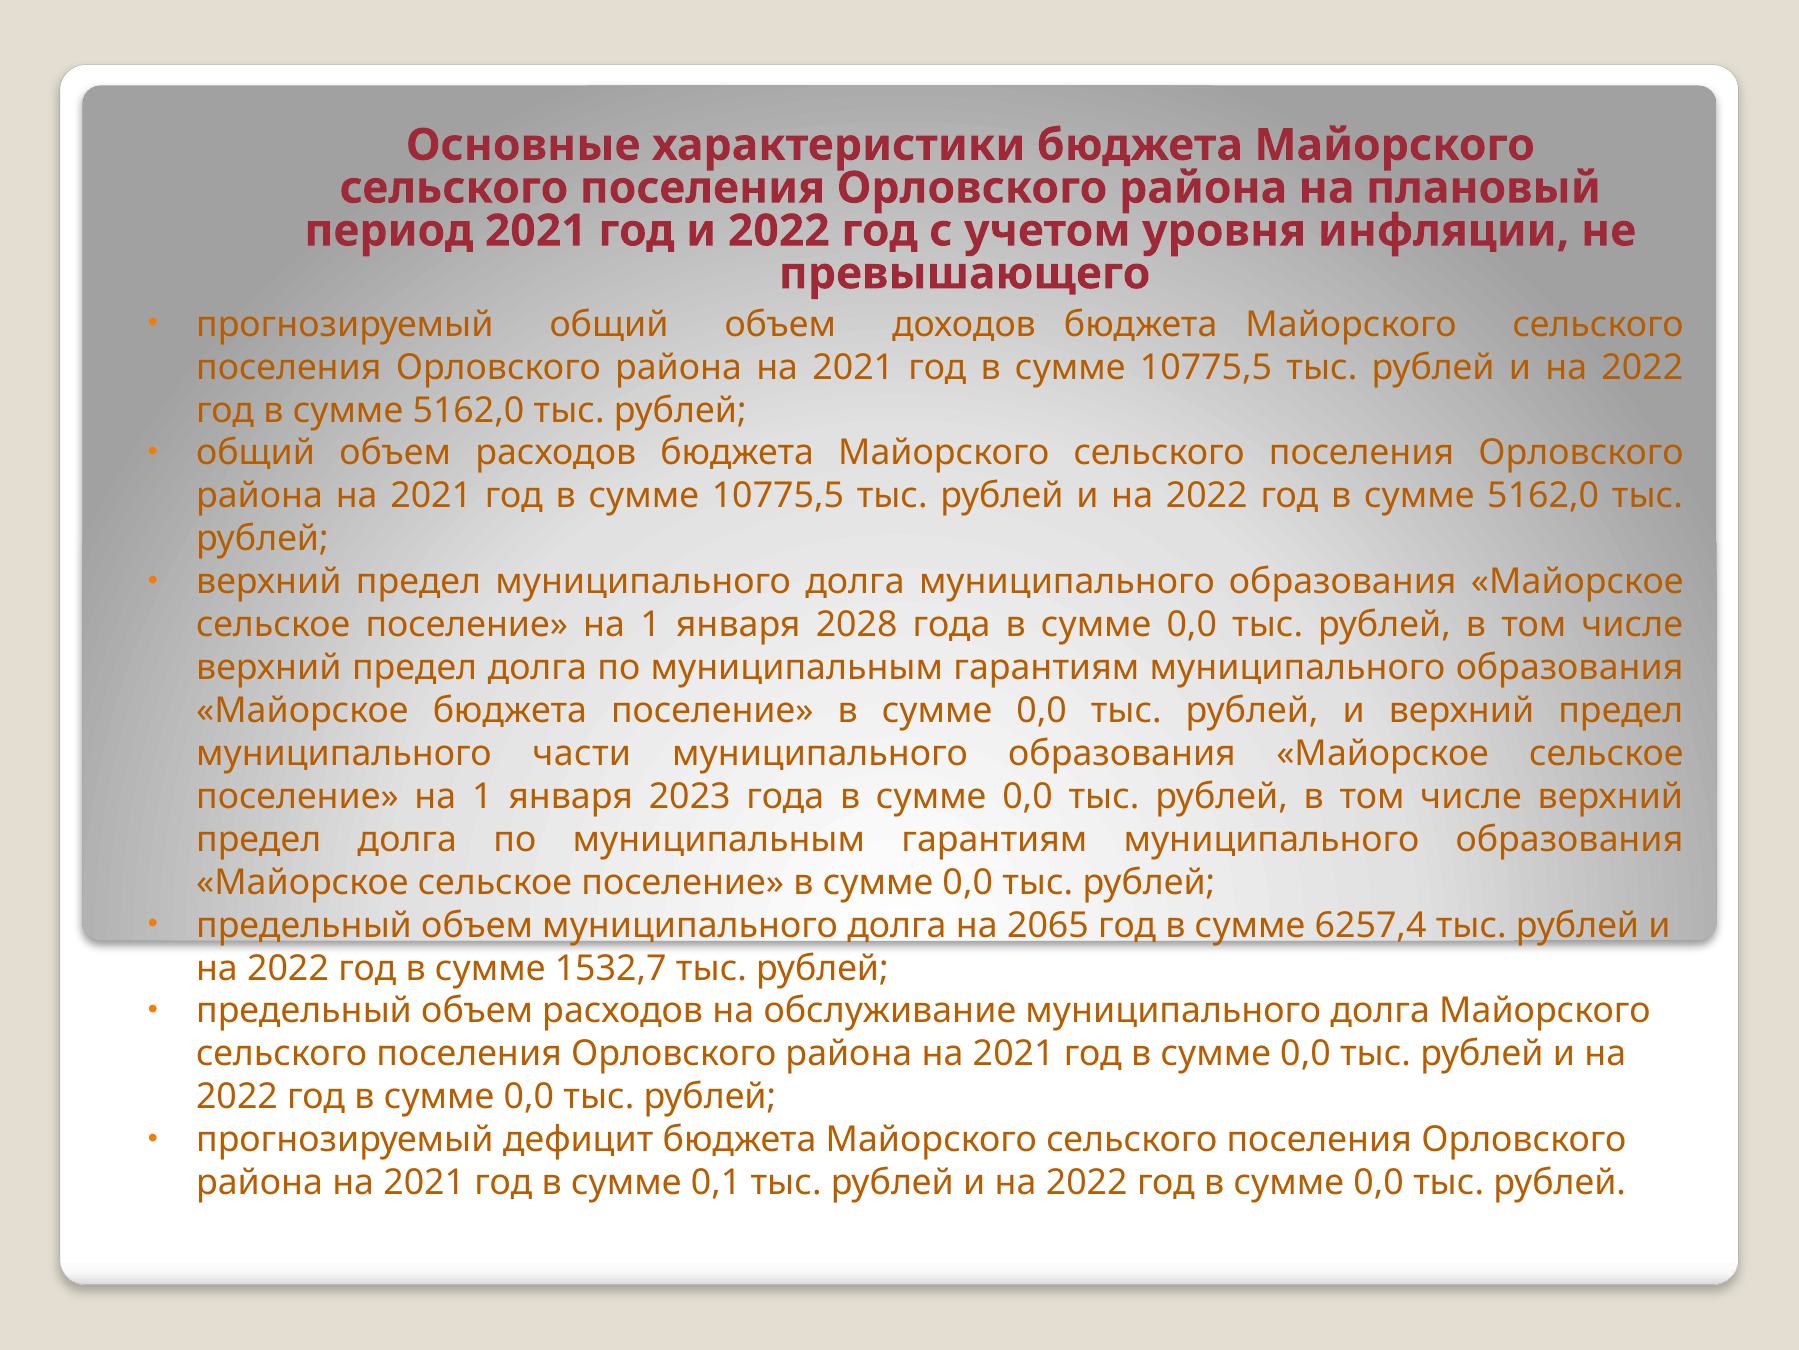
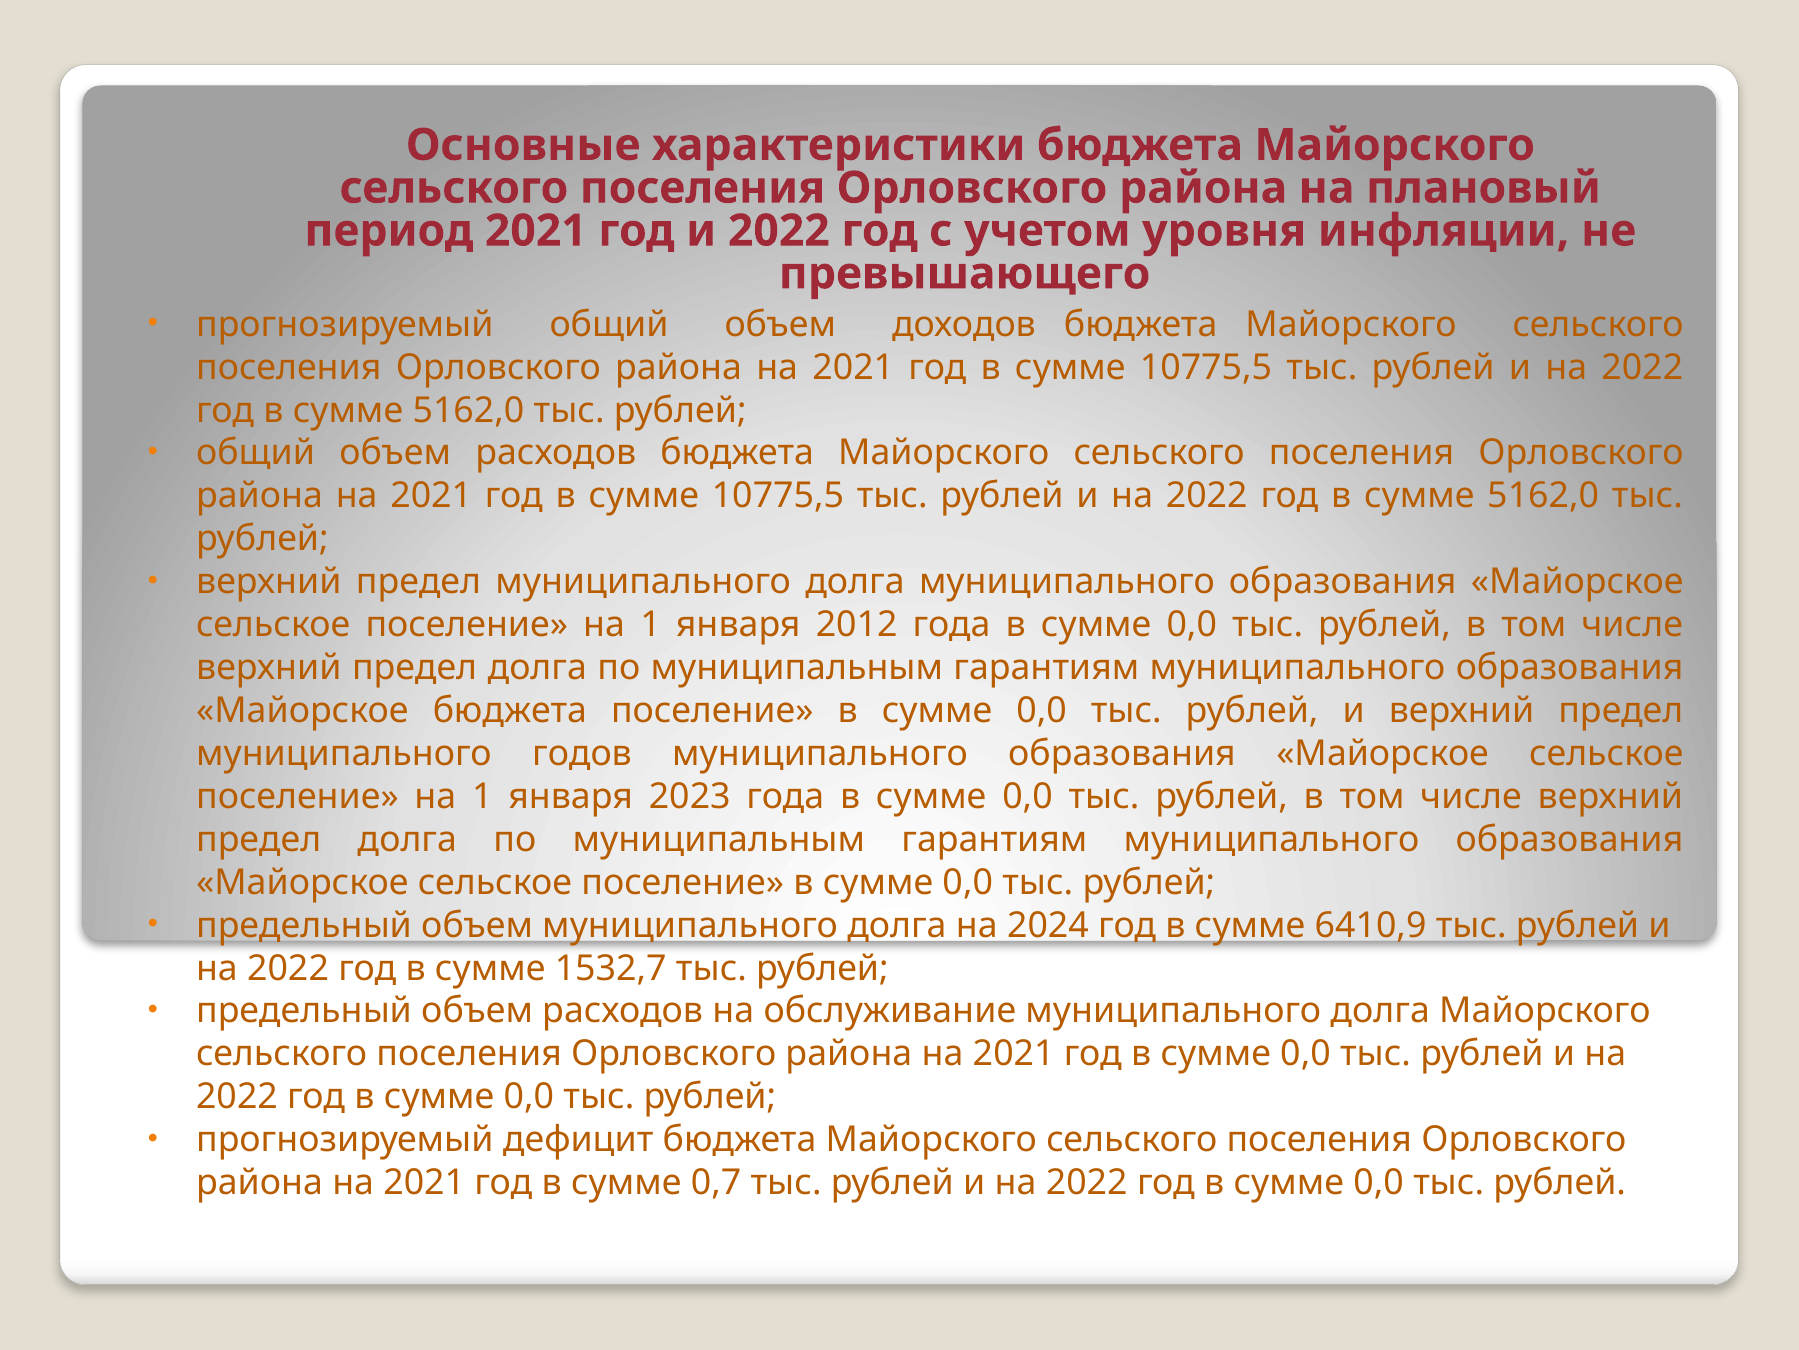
2028: 2028 -> 2012
части: части -> годов
2065: 2065 -> 2024
6257,4: 6257,4 -> 6410,9
0,1: 0,1 -> 0,7
